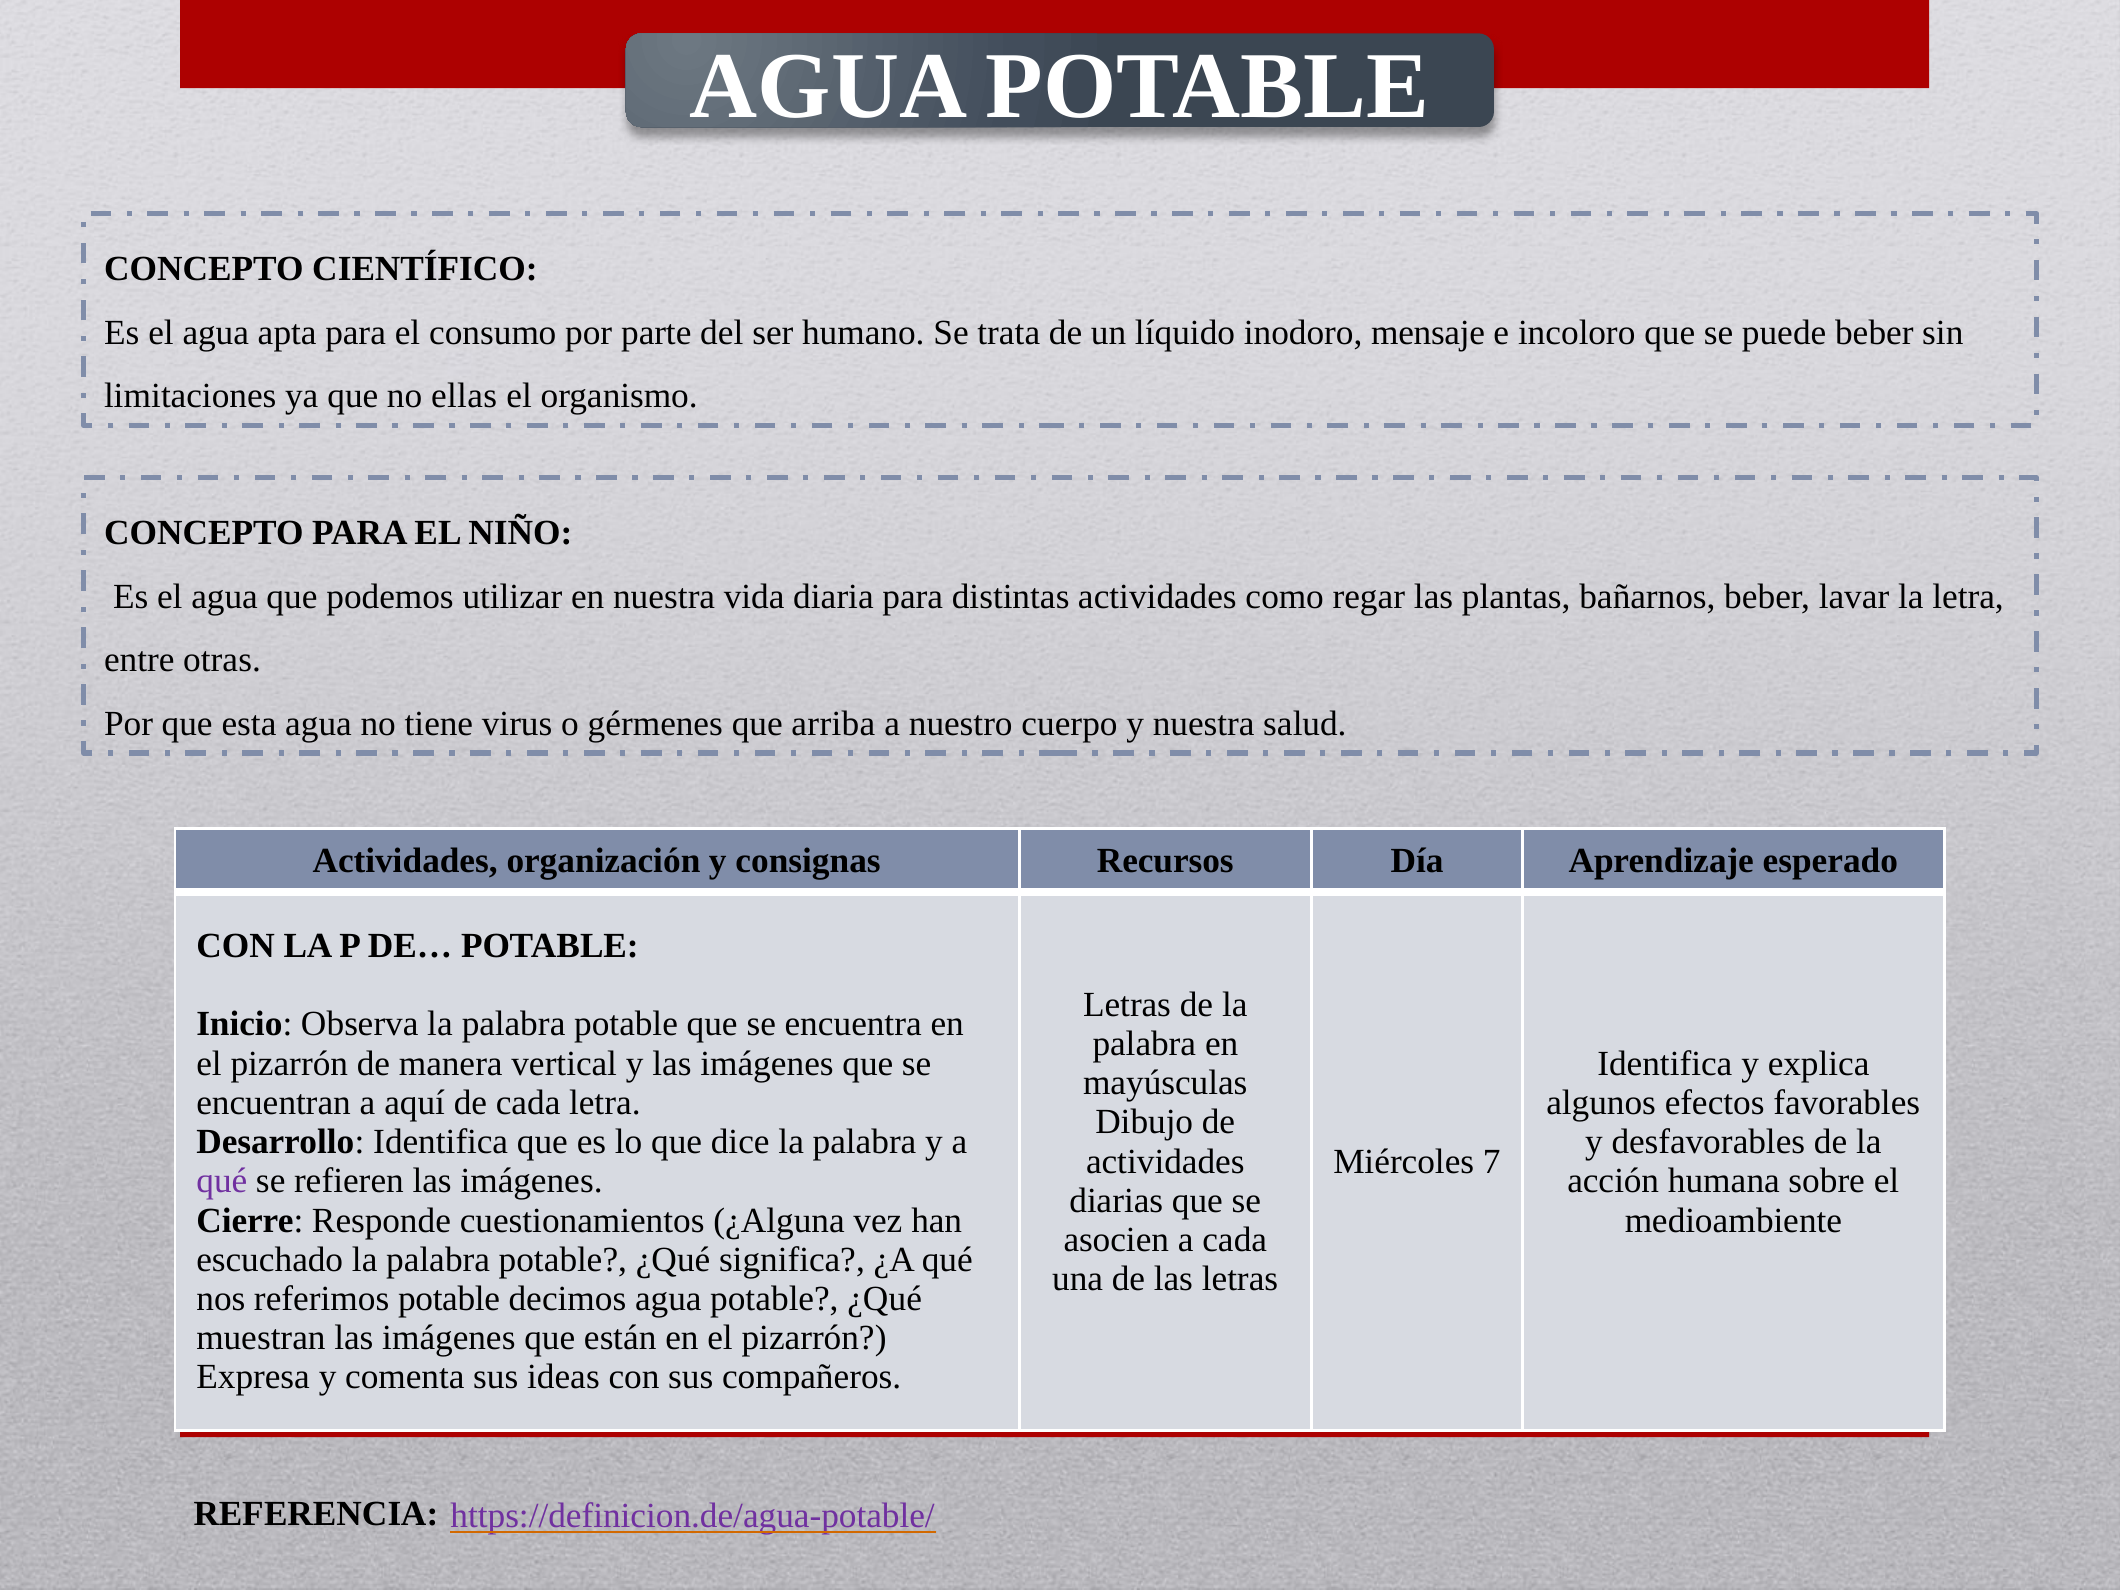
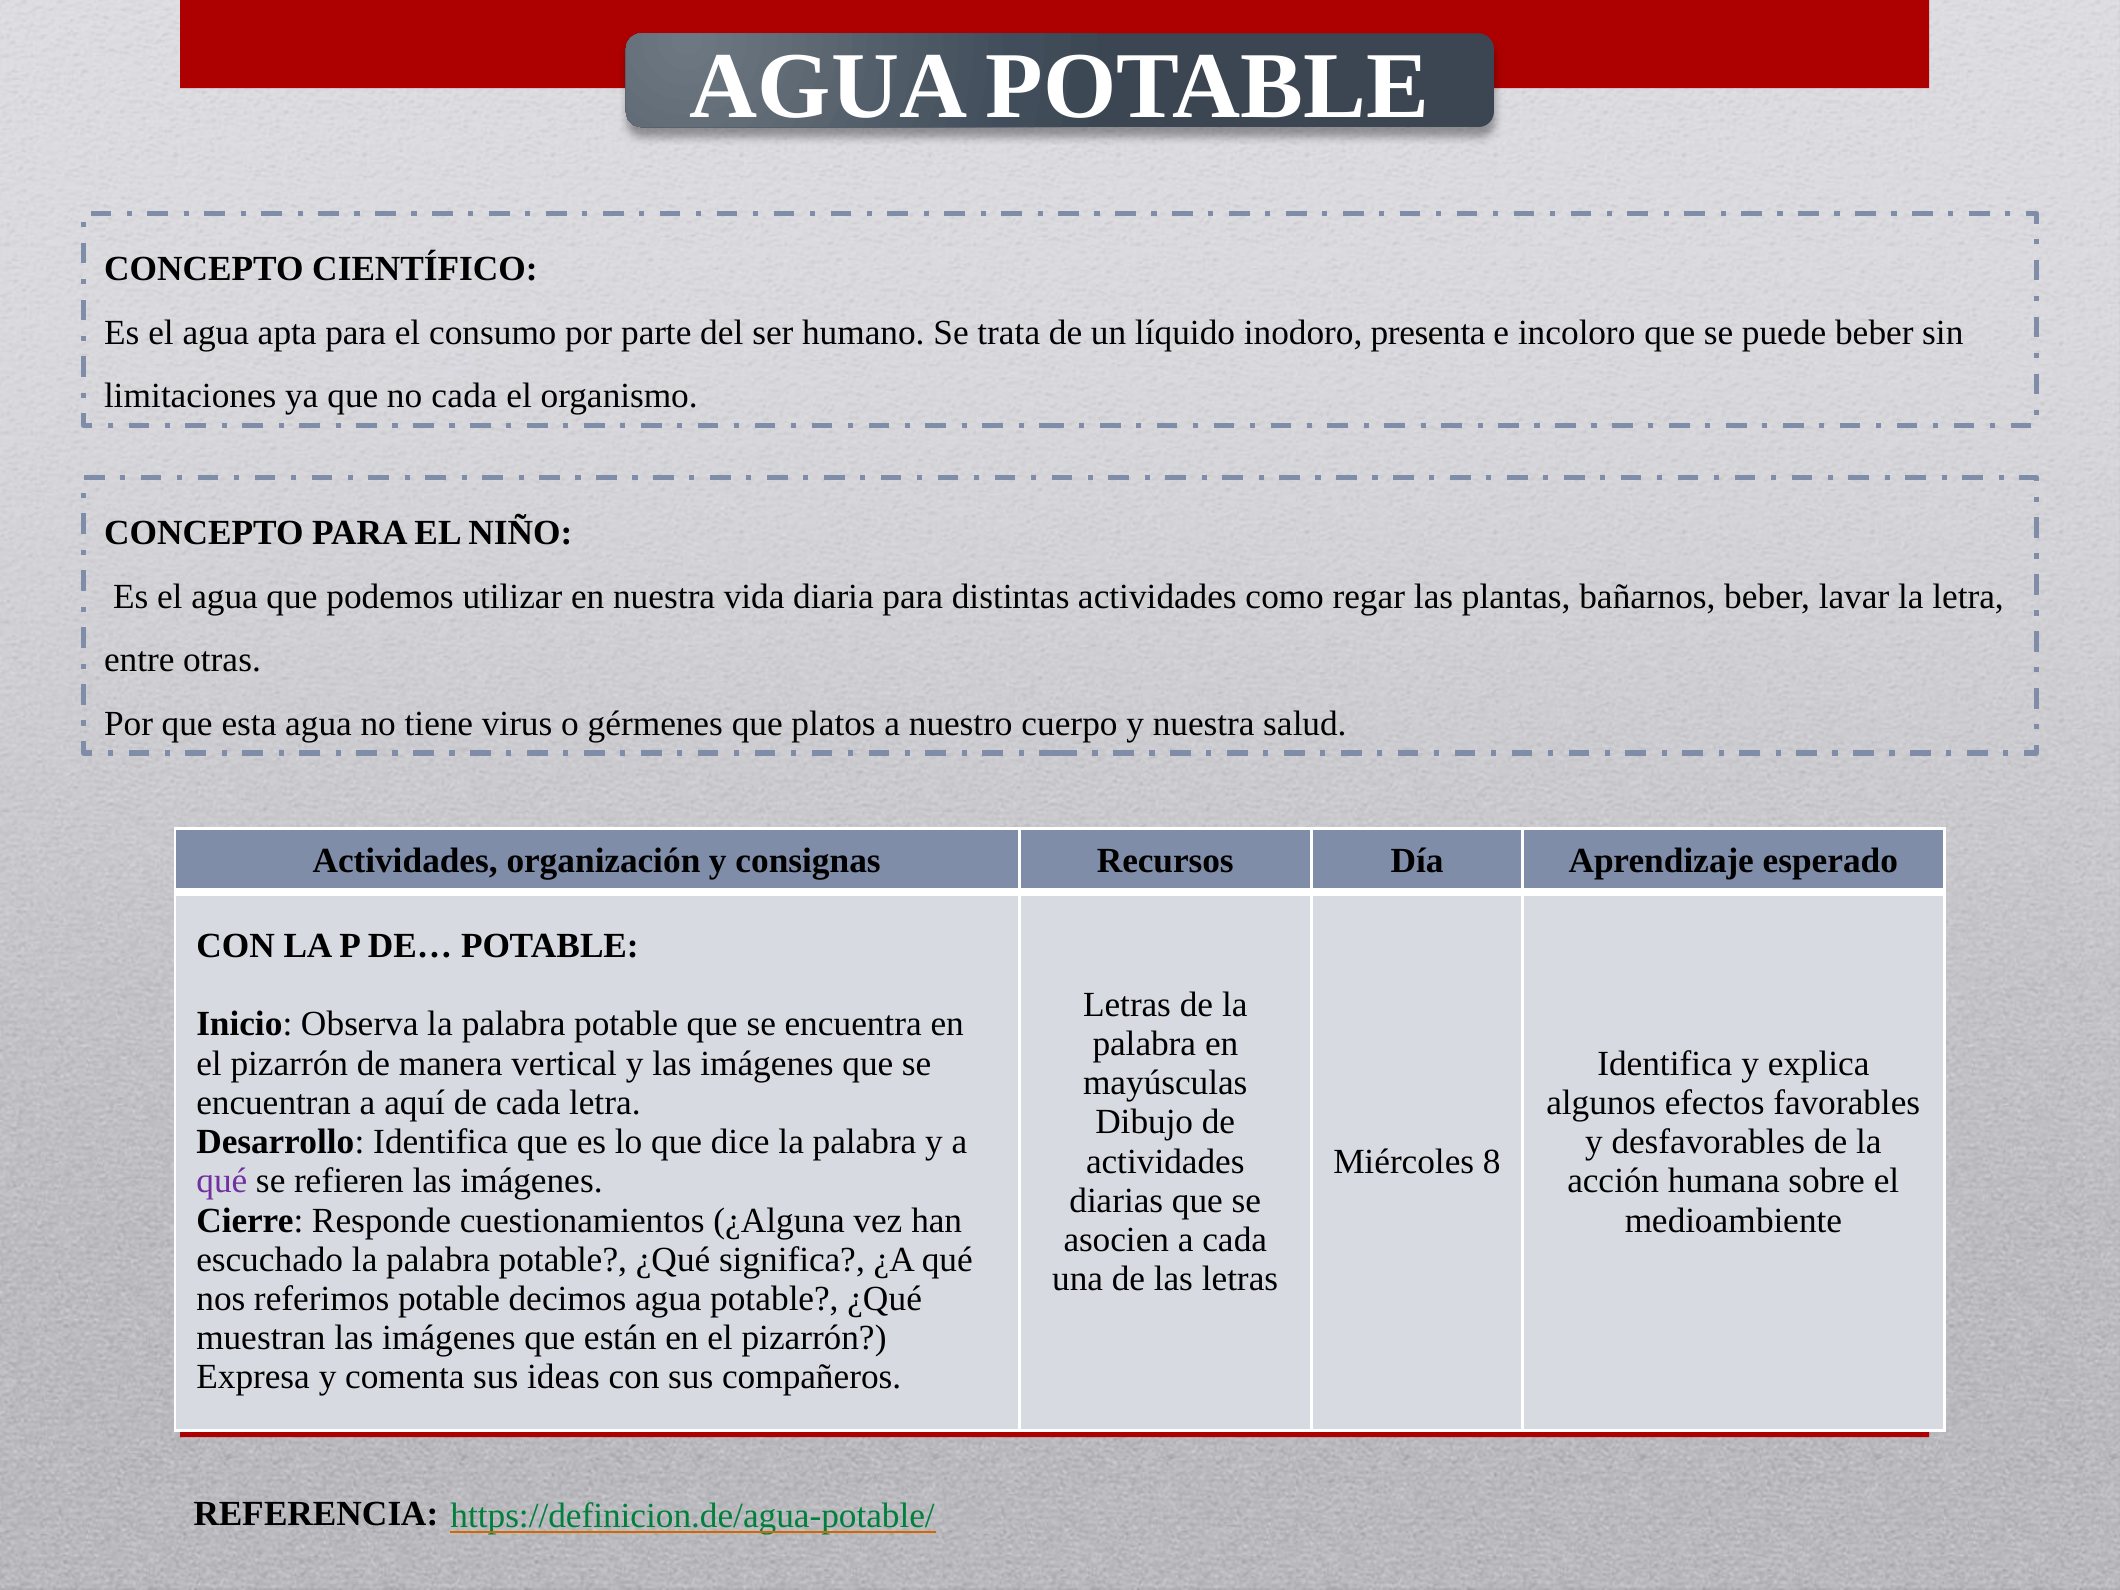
mensaje: mensaje -> presenta
no ellas: ellas -> cada
arriba: arriba -> platos
7: 7 -> 8
https://definicion.de/agua-potable/ colour: purple -> green
